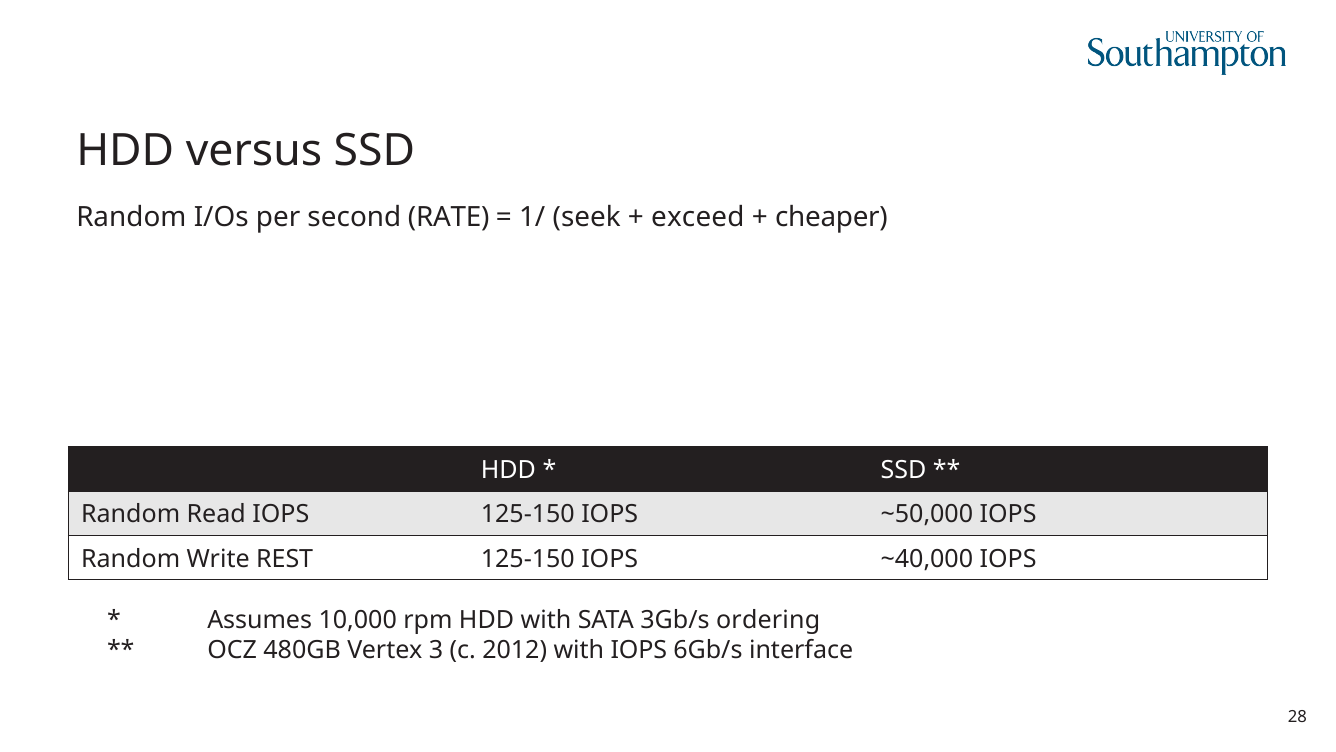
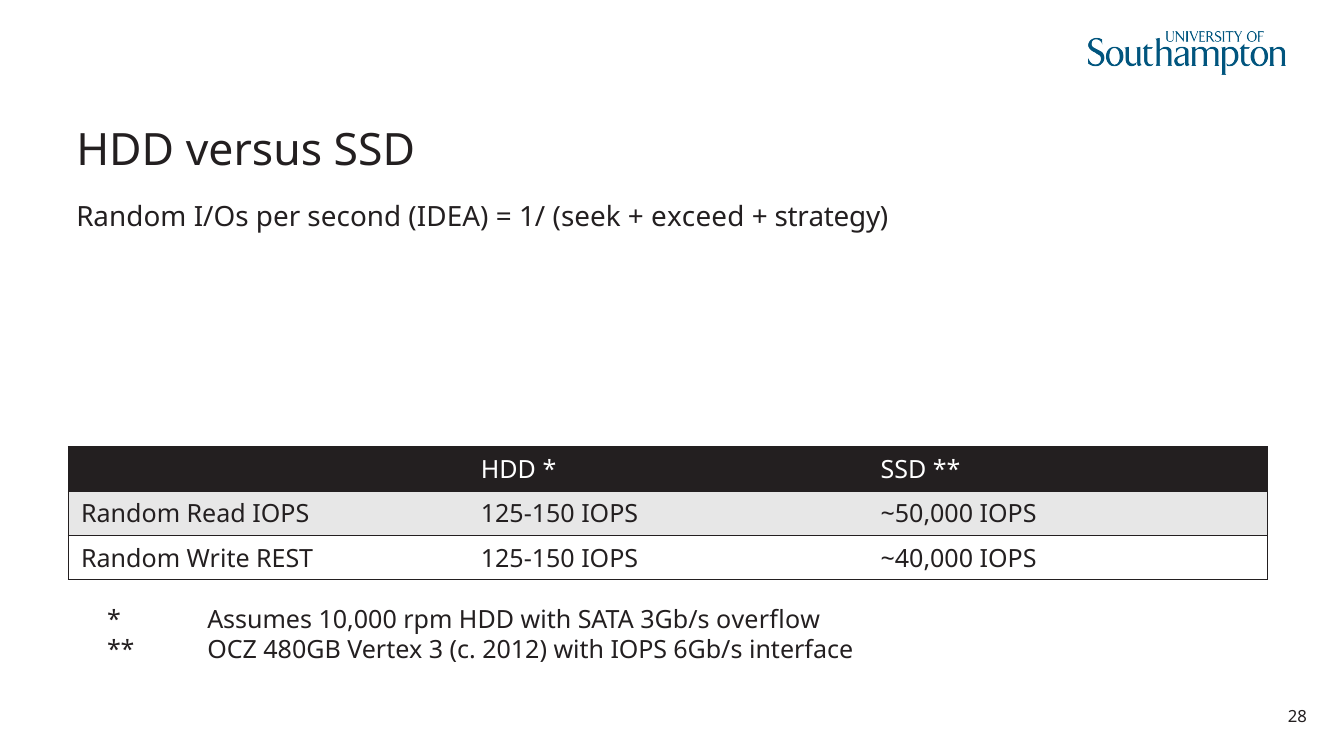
RATE: RATE -> IDEA
cheaper: cheaper -> strategy
ordering: ordering -> overflow
